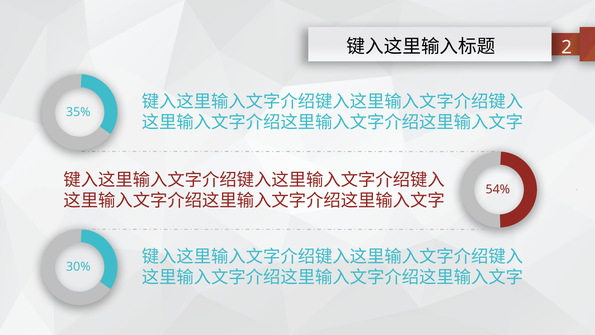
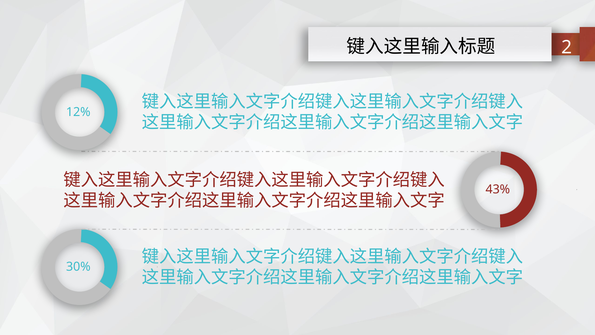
35%: 35% -> 12%
54%: 54% -> 43%
